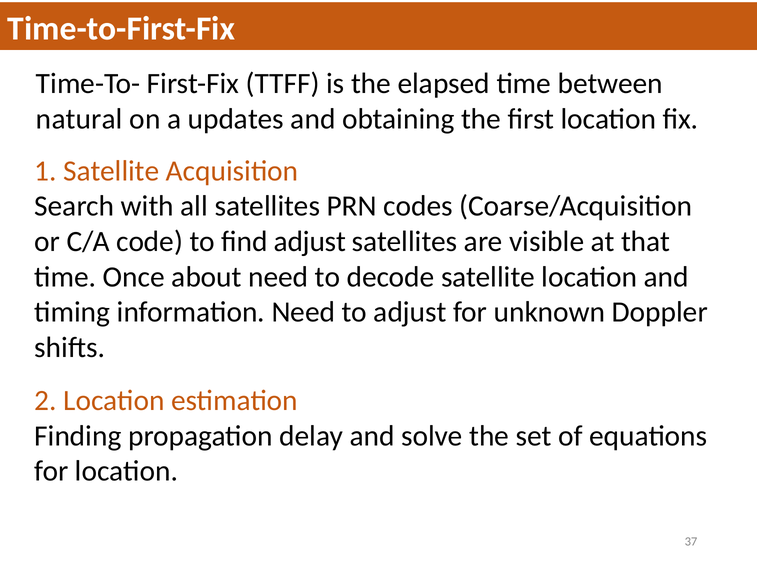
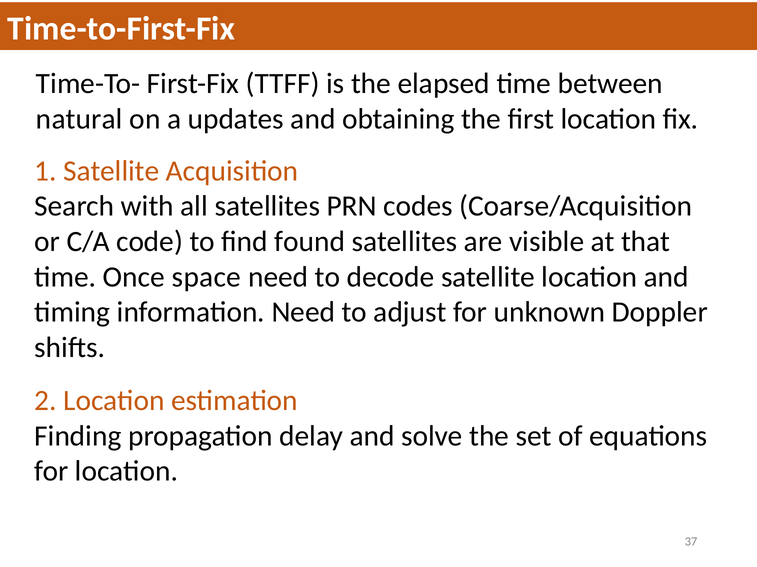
find adjust: adjust -> found
about: about -> space
